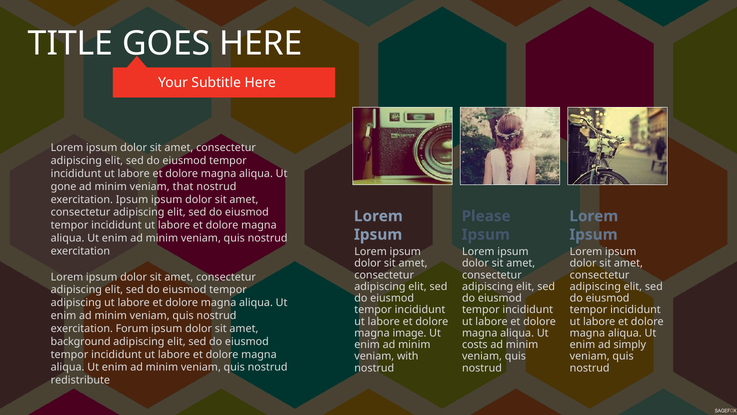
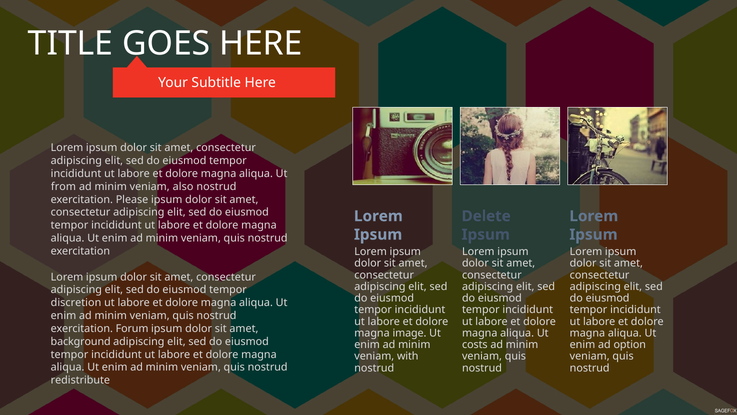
gone: gone -> from
that: that -> also
exercitation Ipsum: Ipsum -> Please
Please: Please -> Delete
adipiscing at (76, 303): adipiscing -> discretion
simply: simply -> option
